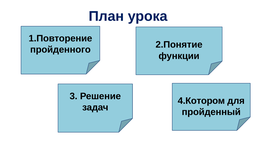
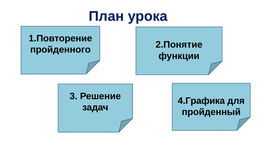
4.Котором: 4.Котором -> 4.Графика
